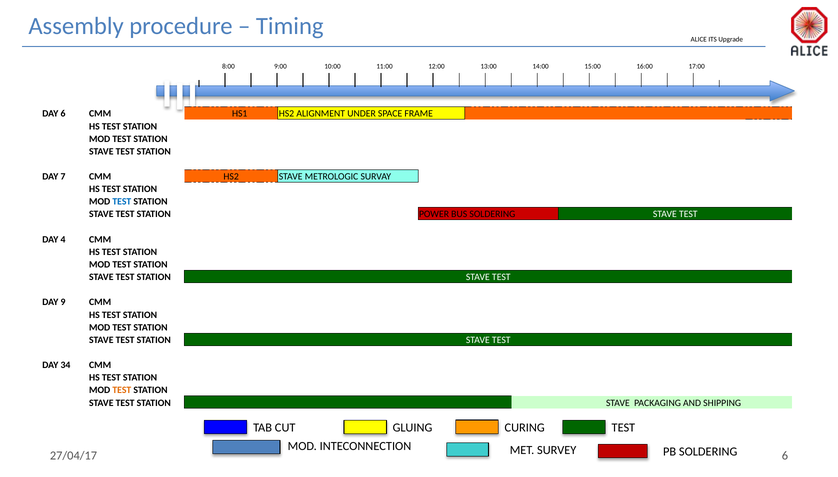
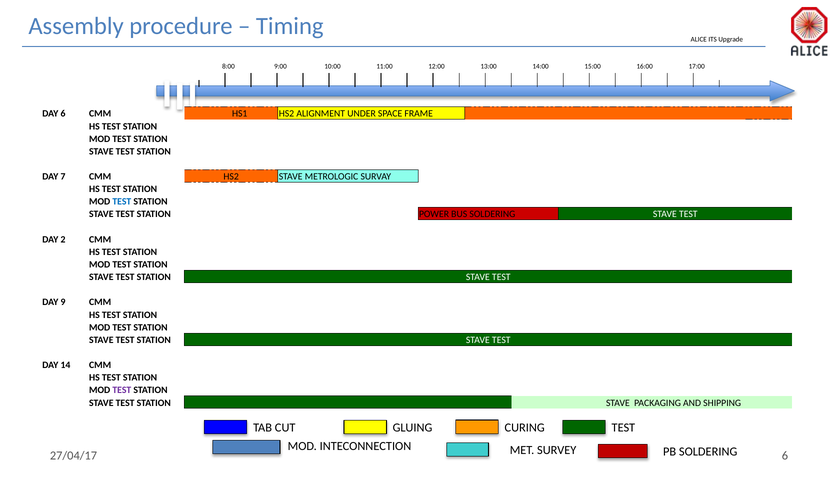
4: 4 -> 2
34: 34 -> 14
TEST at (122, 390) colour: orange -> purple
